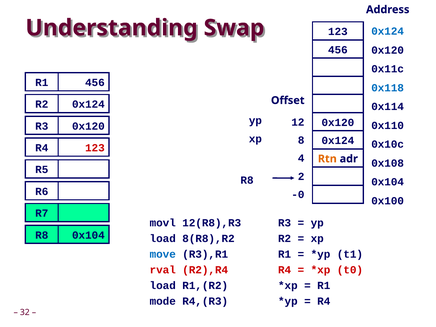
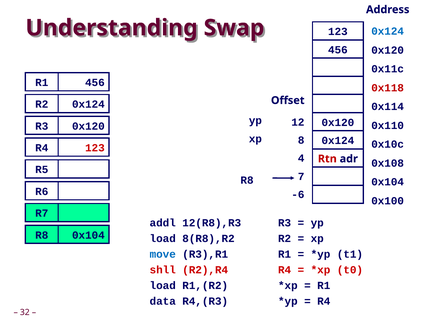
0x118 colour: blue -> red
Rtn colour: orange -> red
2: 2 -> 7
-0: -0 -> -6
movl: movl -> addl
rval: rval -> shll
mode: mode -> data
